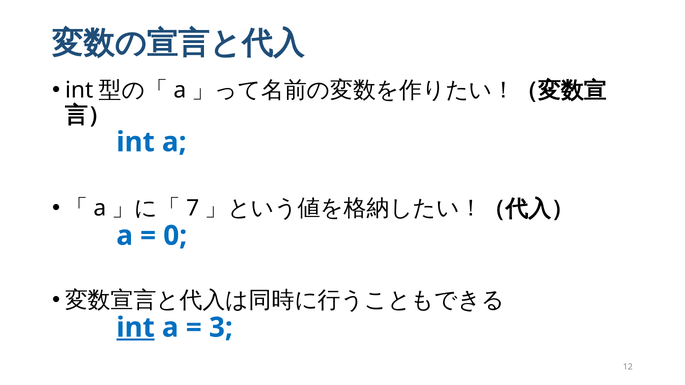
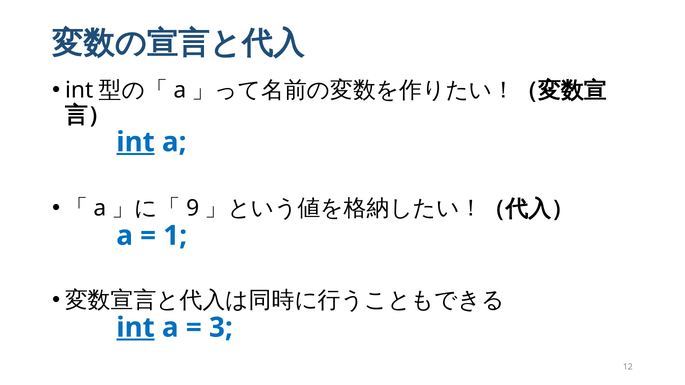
int at (136, 142) underline: none -> present
7: 7 -> 9
0: 0 -> 1
